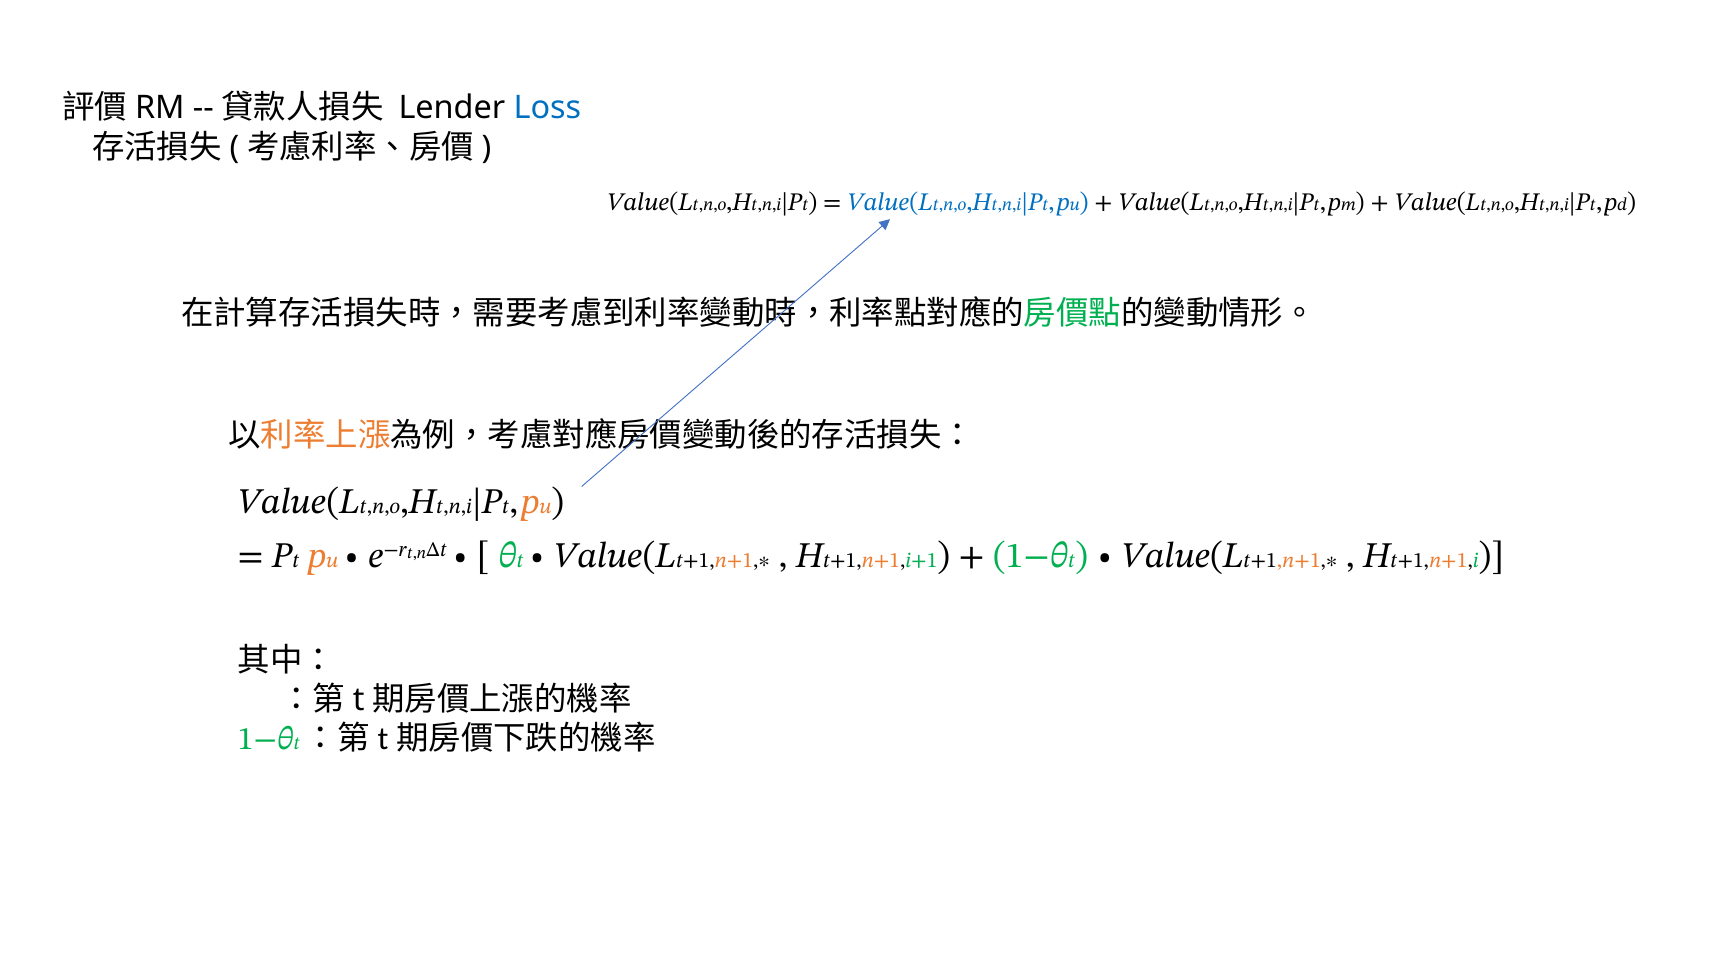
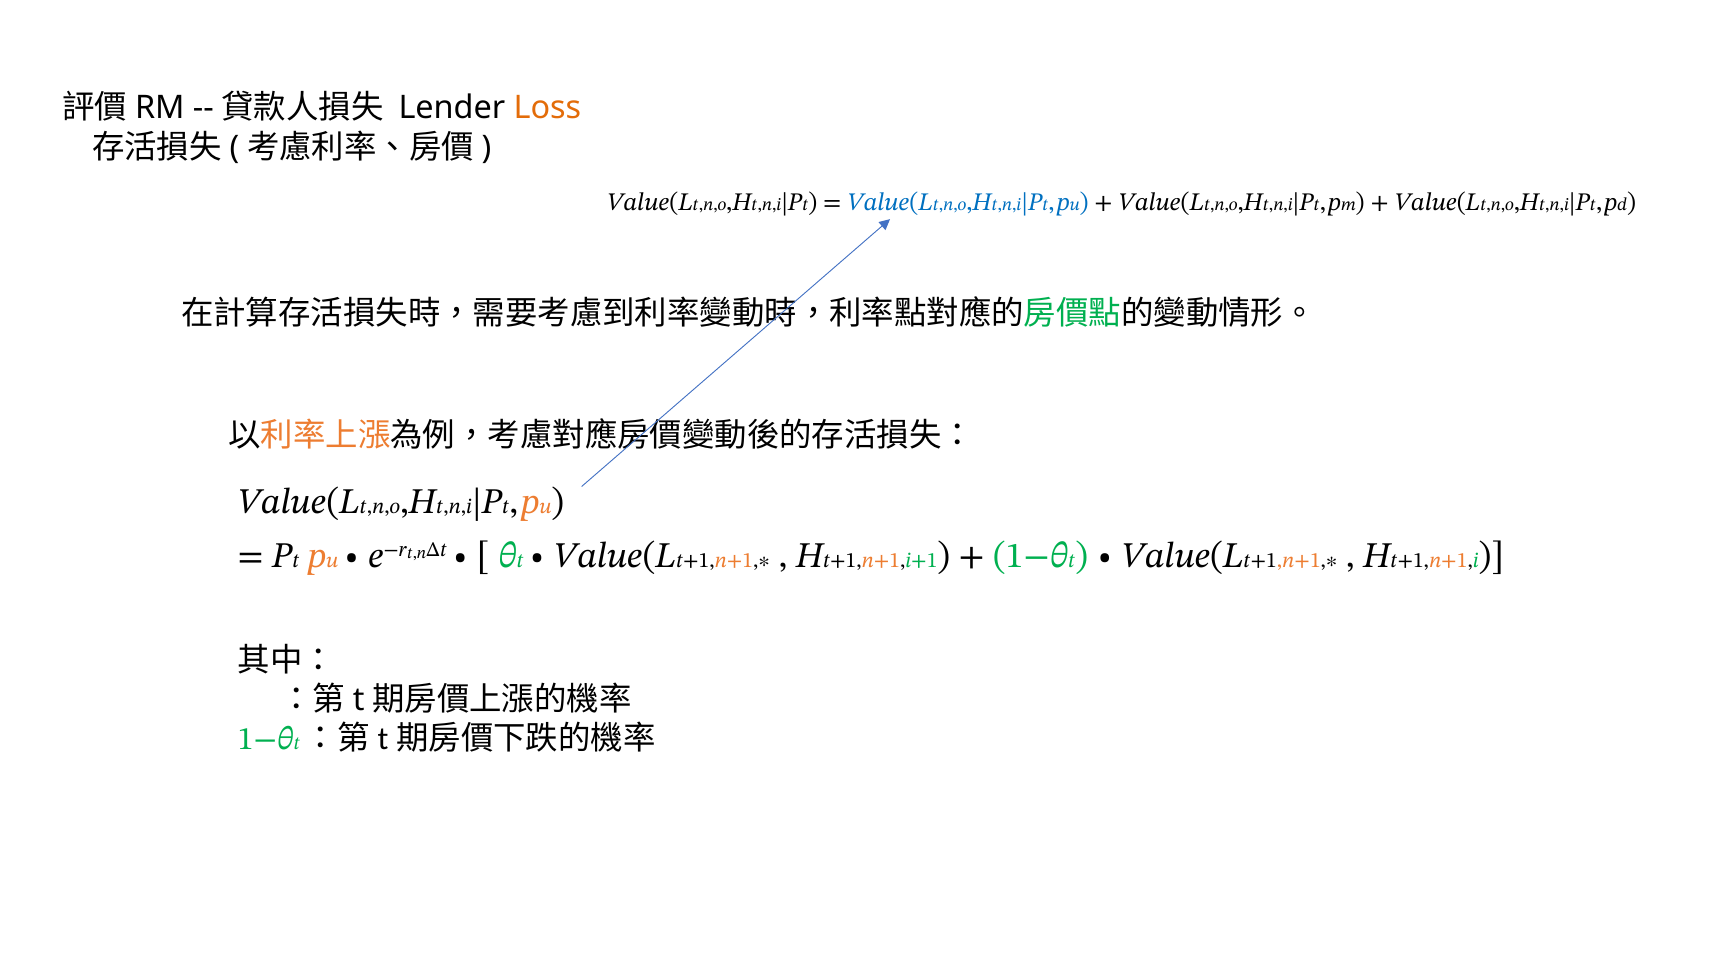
Loss colour: blue -> orange
